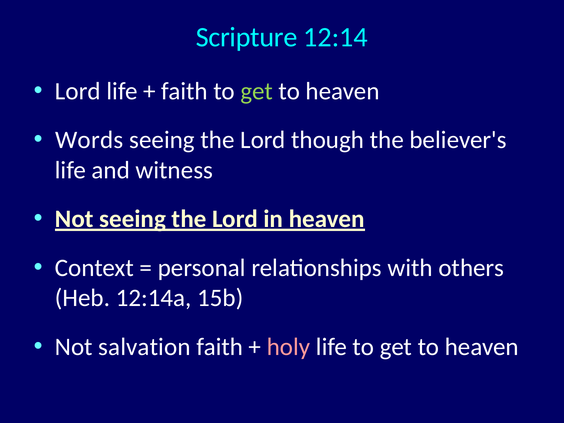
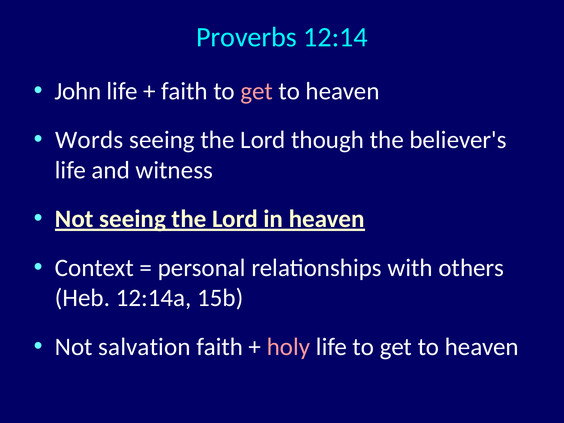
Scripture: Scripture -> Proverbs
Lord at (78, 91): Lord -> John
get at (257, 91) colour: light green -> pink
